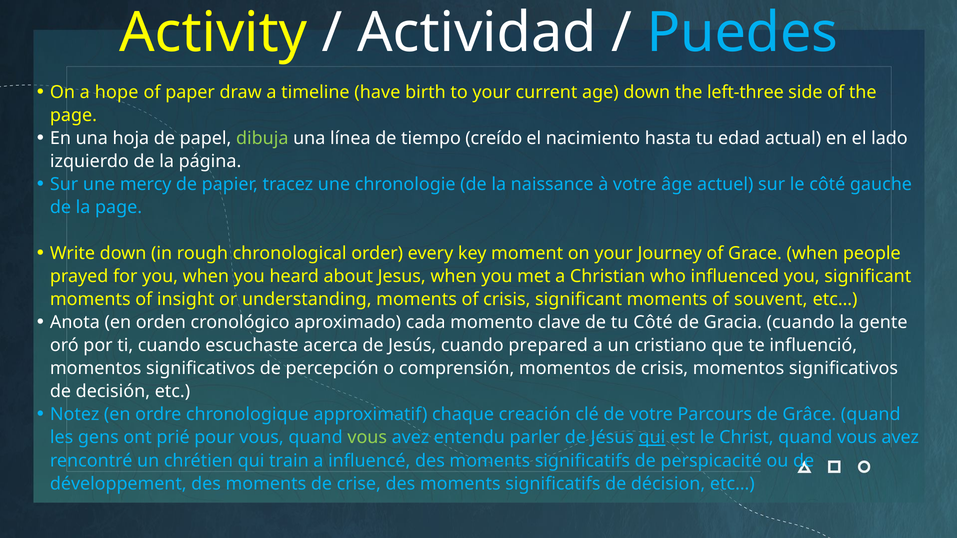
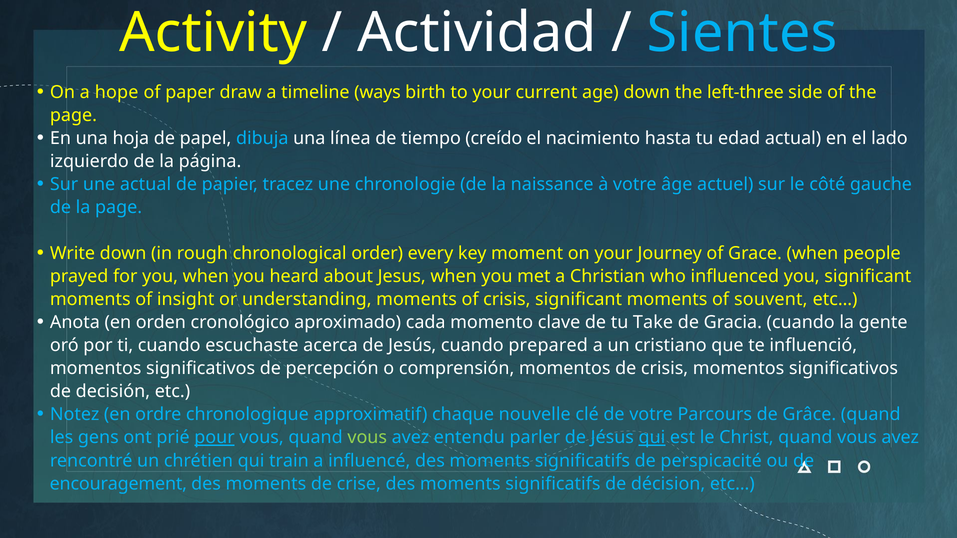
Puedes: Puedes -> Sientes
have: have -> ways
dibuja colour: light green -> light blue
une mercy: mercy -> actual
tu Côté: Côté -> Take
creación: creación -> nouvelle
pour underline: none -> present
développement: développement -> encouragement
